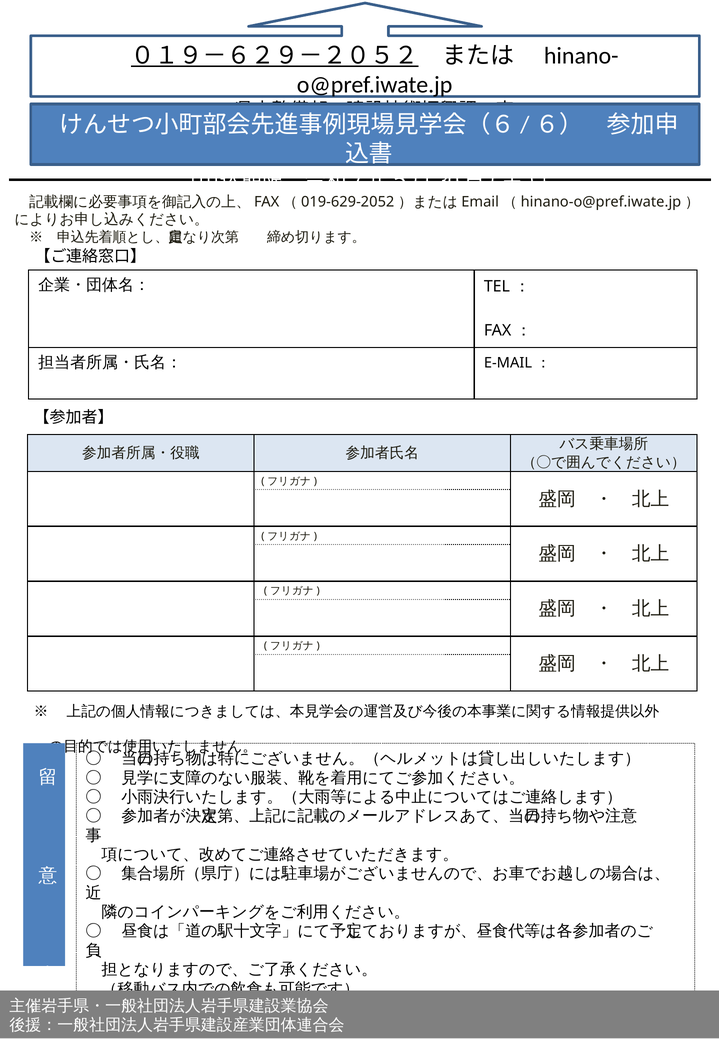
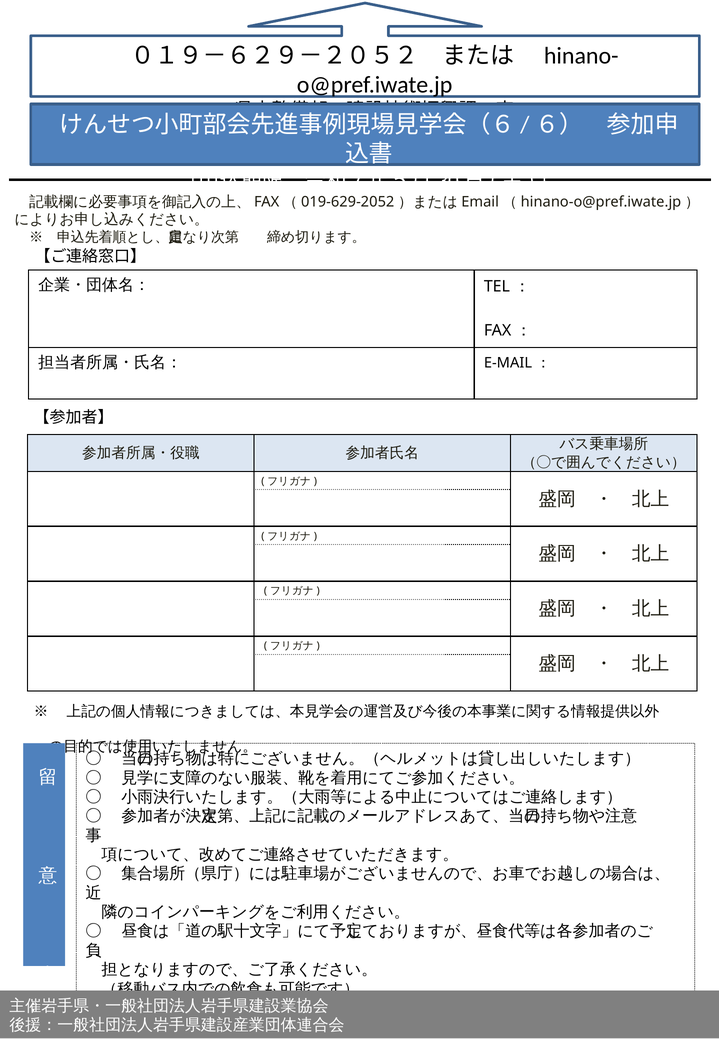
０１９－６２９－２０５２ underline: present -> none
